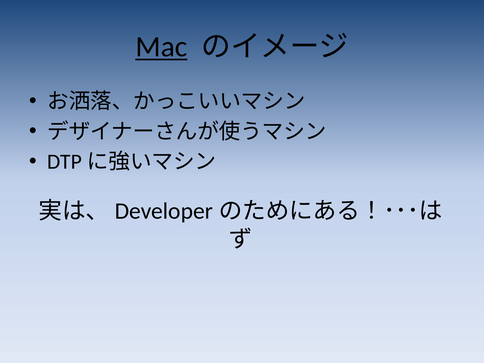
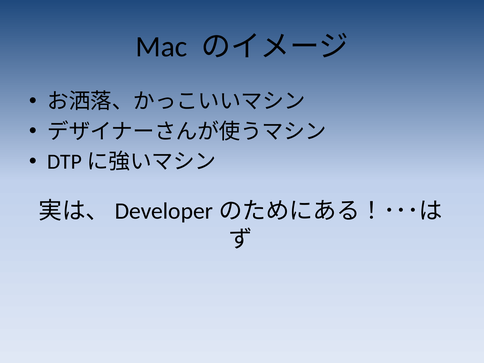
Mac underline: present -> none
